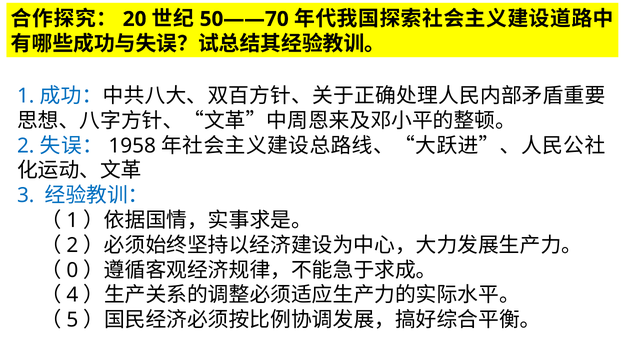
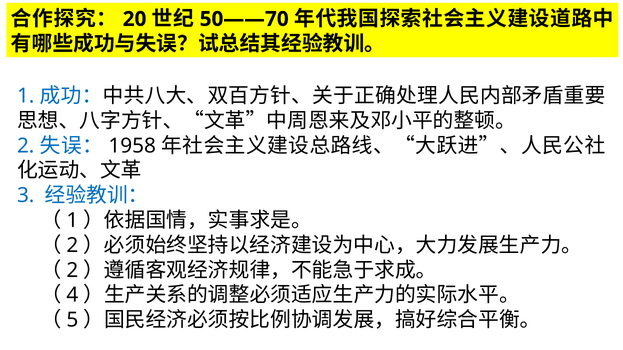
0 at (72, 271): 0 -> 2
